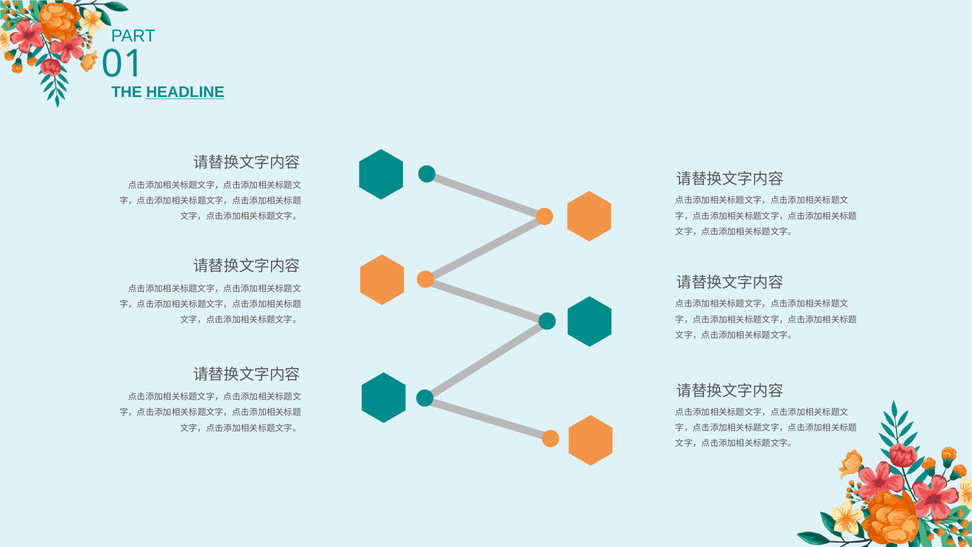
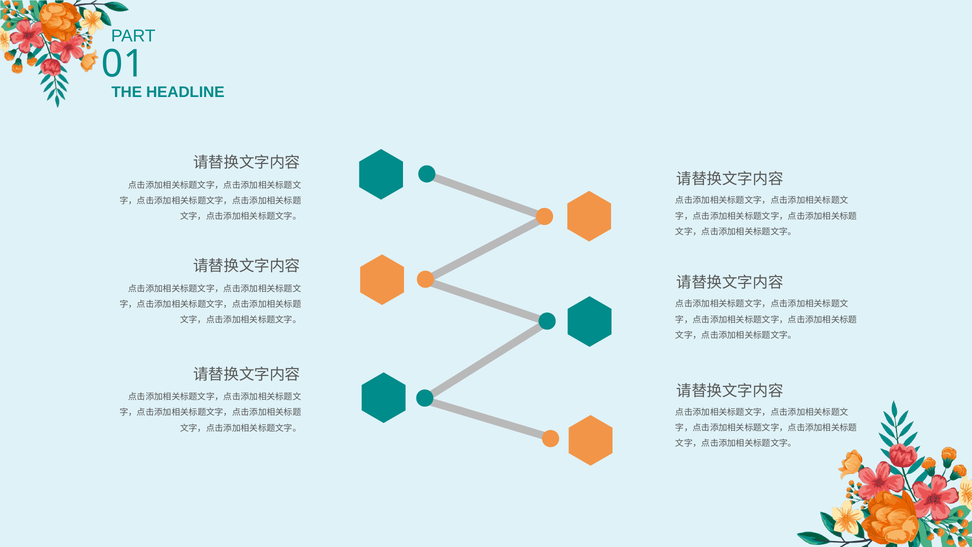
HEADLINE underline: present -> none
